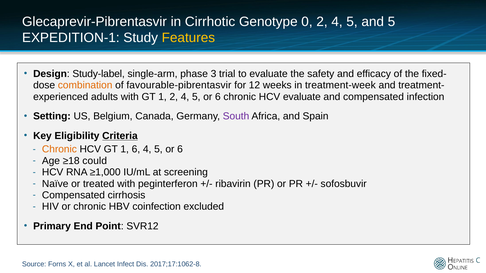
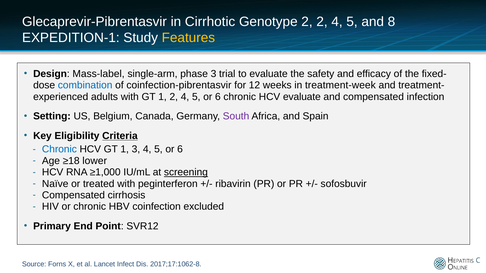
Genotype 0: 0 -> 2
and 5: 5 -> 8
Study-label: Study-label -> Mass-label
combination colour: orange -> blue
favourable-pibrentasvir: favourable-pibrentasvir -> coinfection-pibrentasvir
Chronic at (59, 150) colour: orange -> blue
1 6: 6 -> 3
could: could -> lower
screening underline: none -> present
